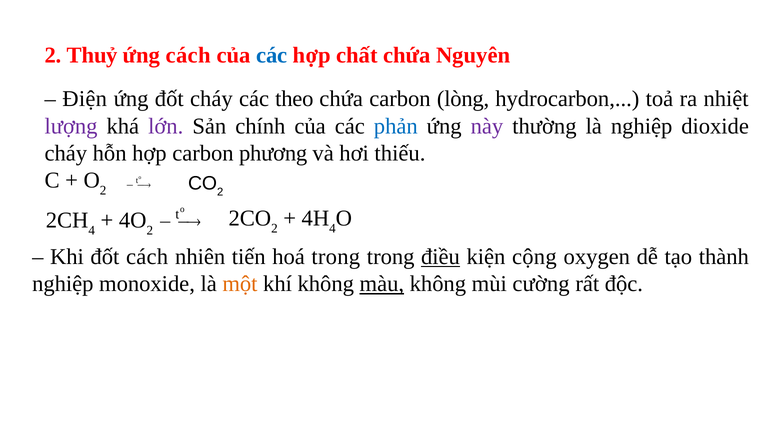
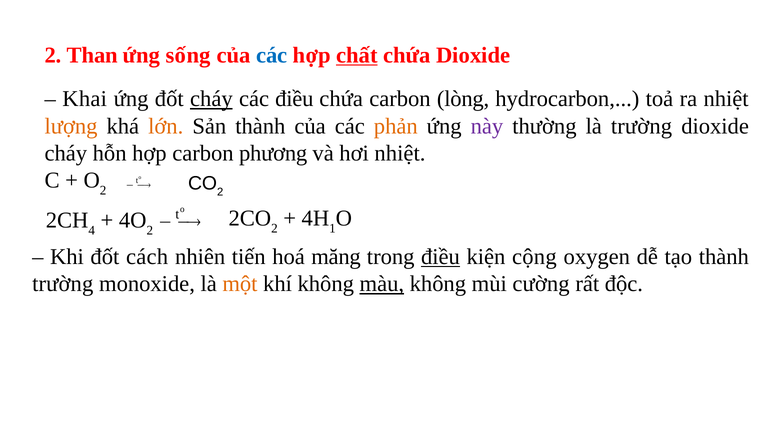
Thuỷ: Thuỷ -> Than
ứng cách: cách -> sống
chất underline: none -> present
chứa Nguyên: Nguyên -> Dioxide
Điện: Điện -> Khai
cháy at (211, 99) underline: none -> present
các theo: theo -> điều
lượng colour: purple -> orange
lớn colour: purple -> orange
Sản chính: chính -> thành
phản colour: blue -> orange
là nghiệp: nghiệp -> trường
hơi thiếu: thiếu -> nhiệt
4 at (332, 228): 4 -> 1
hoá trong: trong -> măng
nghiệp at (63, 284): nghiệp -> trường
